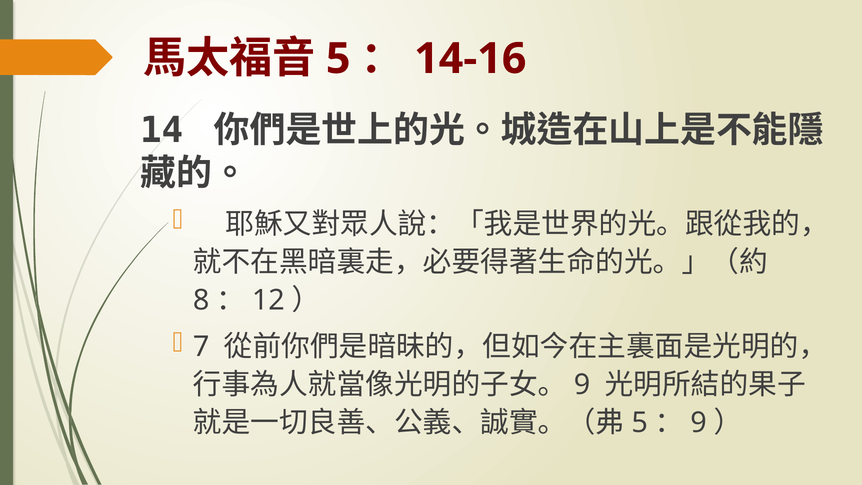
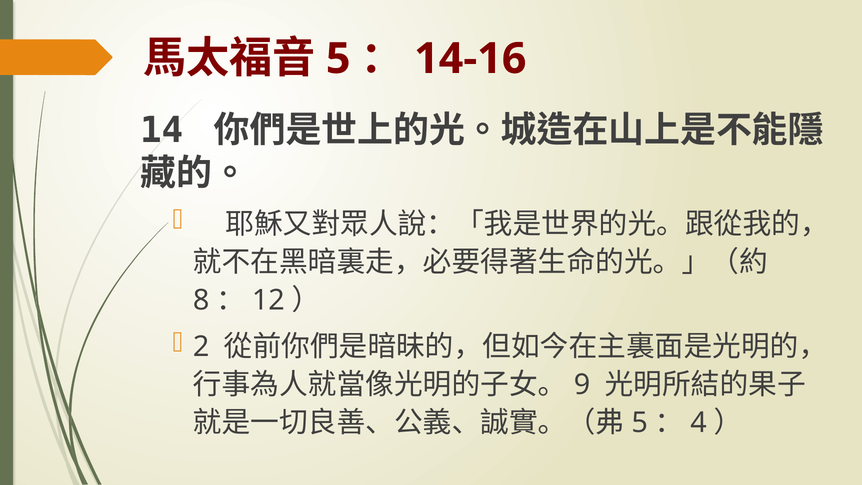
7: 7 -> 2
9 at (699, 423): 9 -> 4
